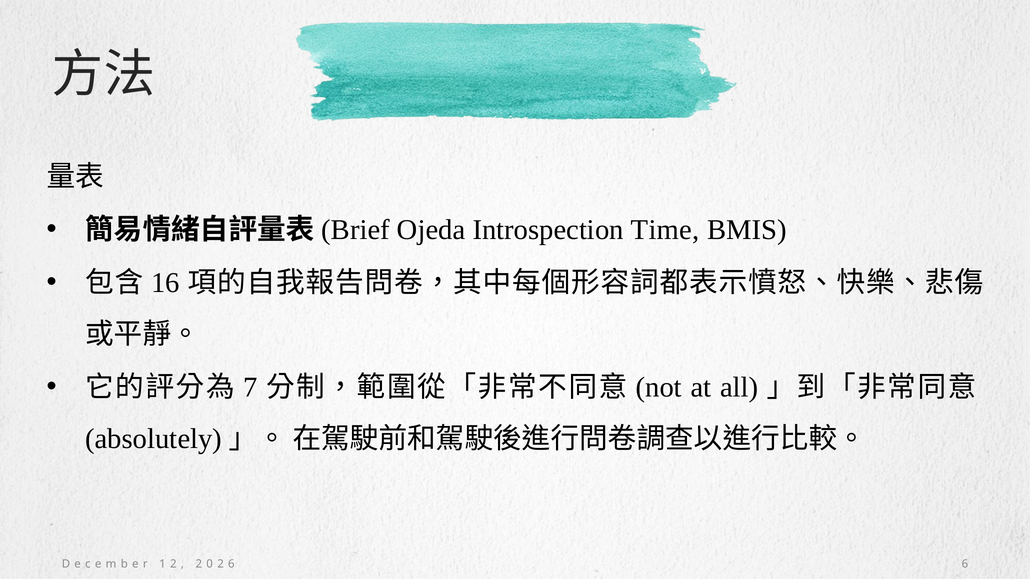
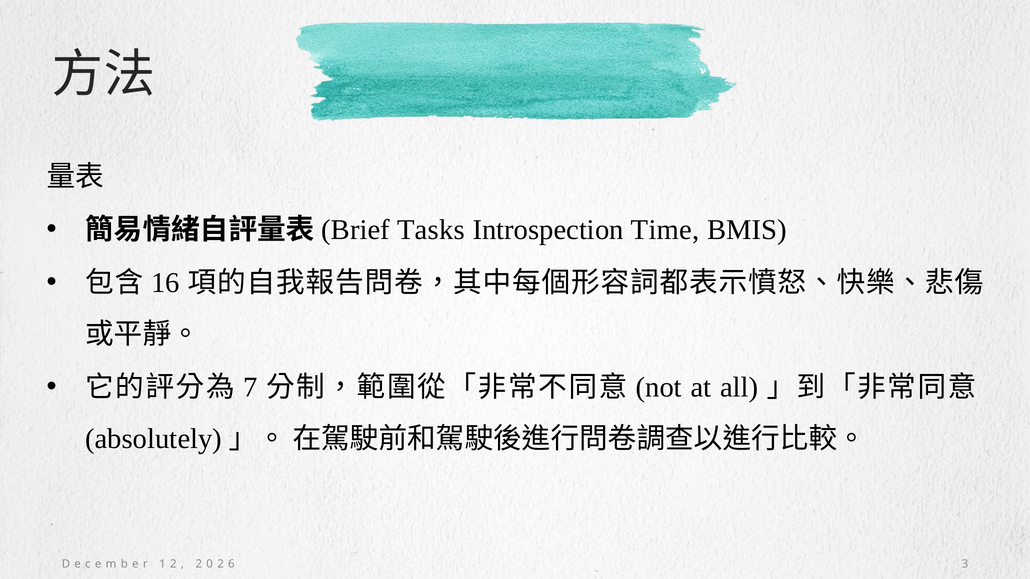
Ojeda: Ojeda -> Tasks
6 at (965, 564): 6 -> 3
